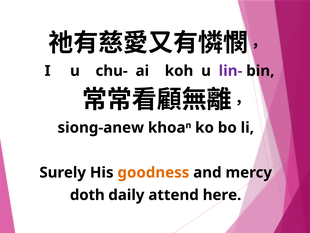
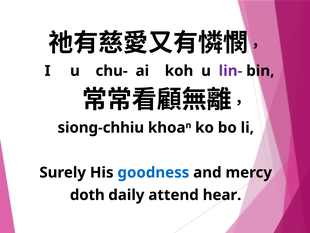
siong-anew: siong-anew -> siong-chhiu
goodness colour: orange -> blue
here: here -> hear
